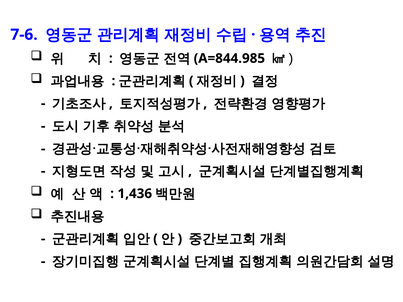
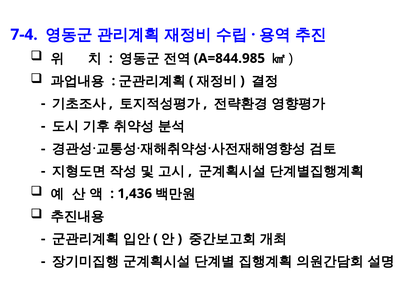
7-6: 7-6 -> 7-4
